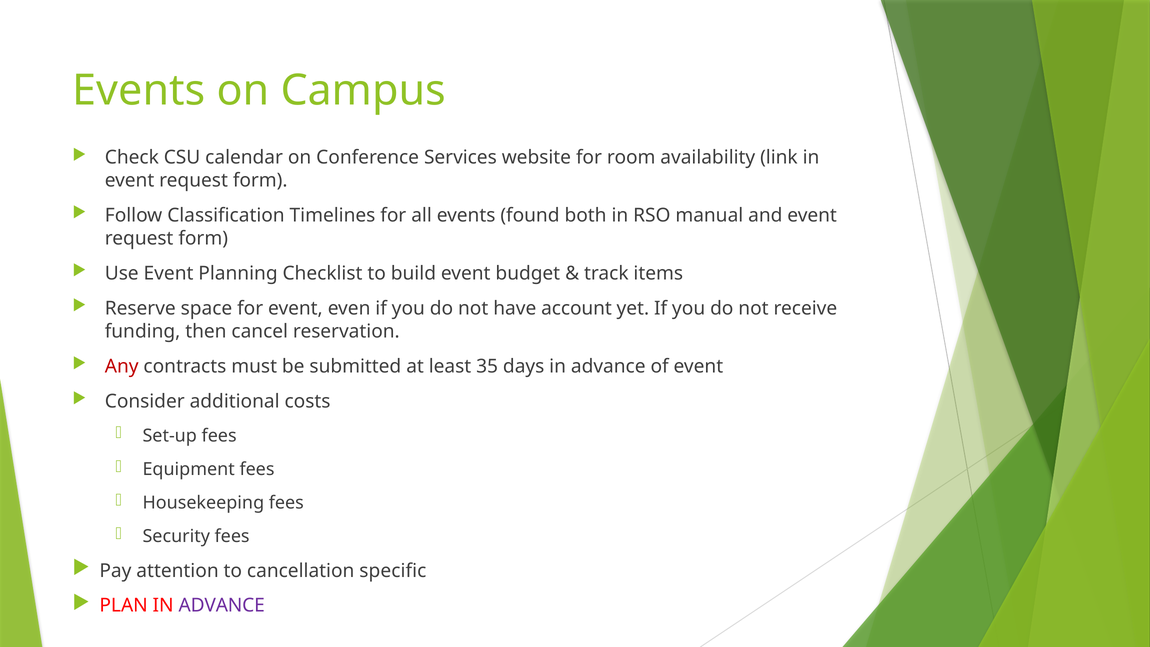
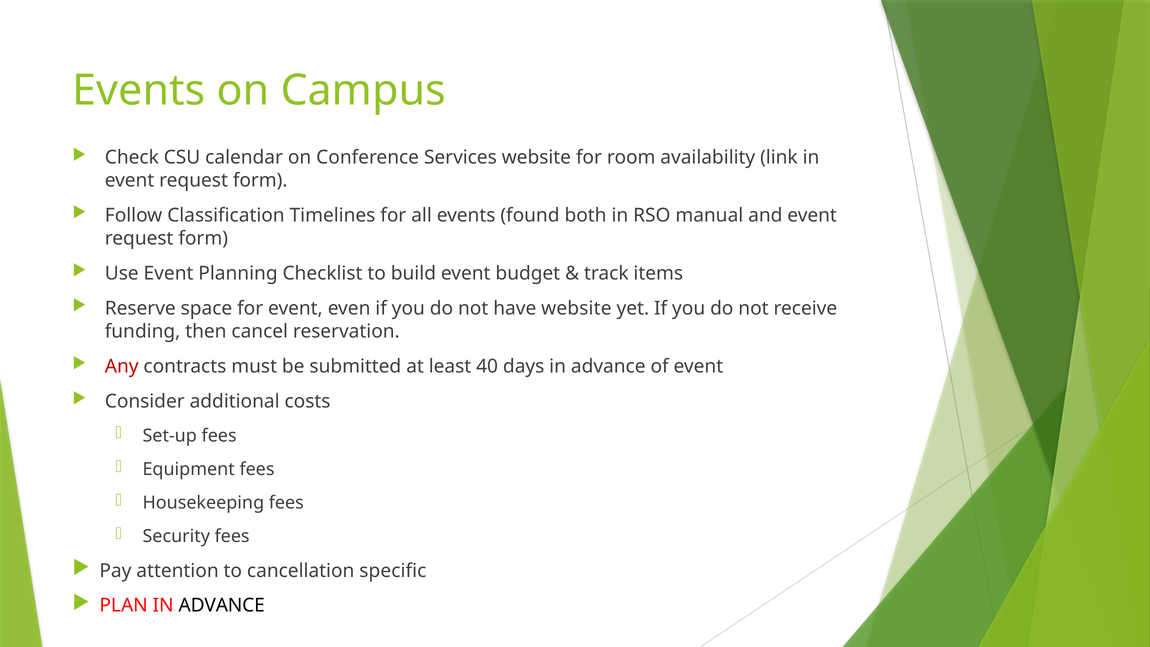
have account: account -> website
35: 35 -> 40
ADVANCE at (222, 606) colour: purple -> black
